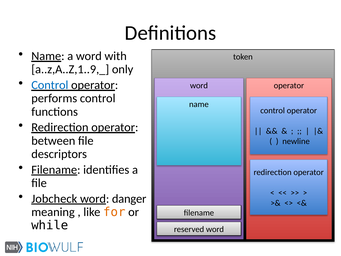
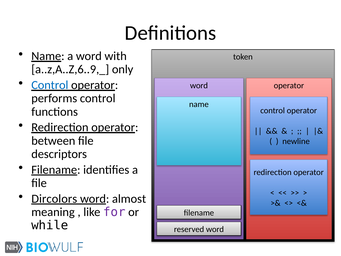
a..z,A..Z,1..9,_: a..z,A..Z,1..9,_ -> a..z,A..Z,6..9,_
Jobcheck: Jobcheck -> Dircolors
danger: danger -> almost
for colour: orange -> purple
